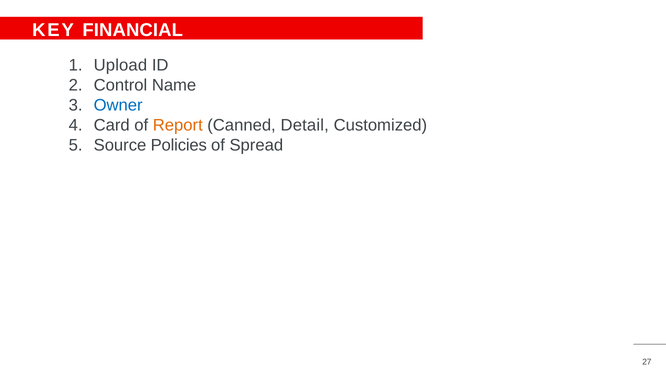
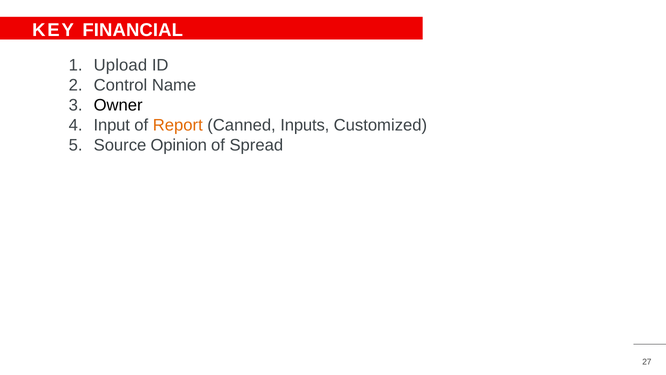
Owner colour: blue -> black
Card: Card -> Input
Detail: Detail -> Inputs
Policies: Policies -> Opinion
